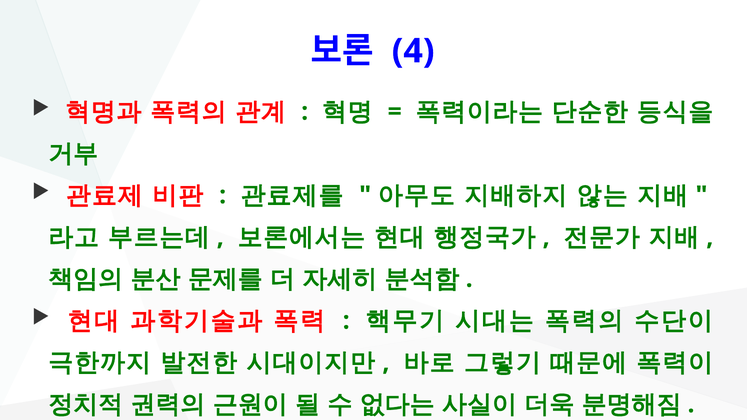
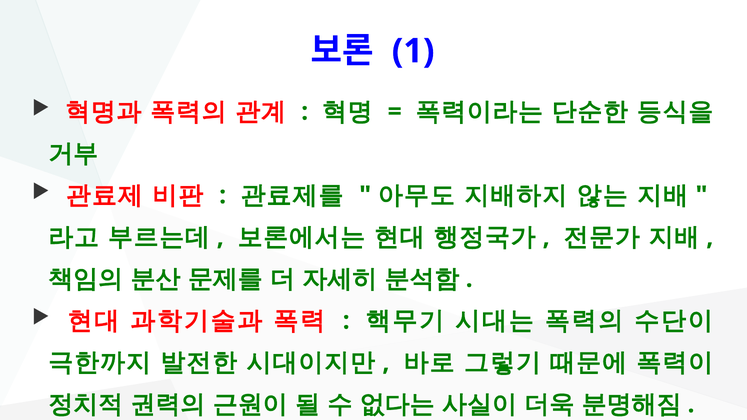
4: 4 -> 1
